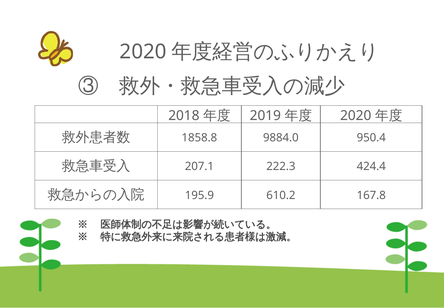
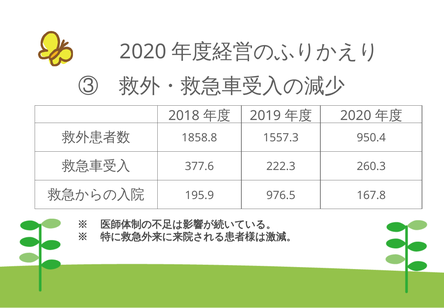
9884.0: 9884.0 -> 1557.3
207.1: 207.1 -> 377.6
424.4: 424.4 -> 260.3
610.2: 610.2 -> 976.5
